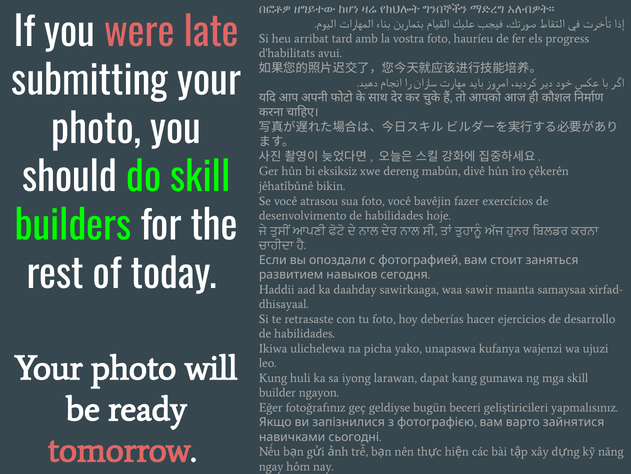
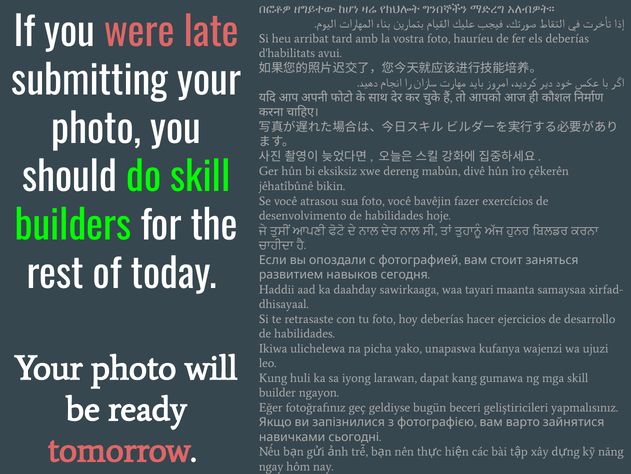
els progress: progress -> deberías
sawir: sawir -> tayari
